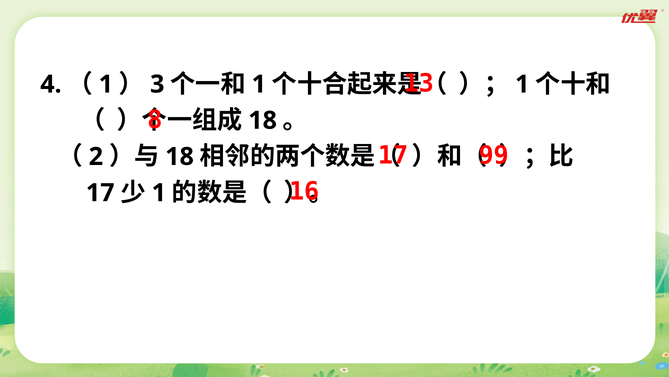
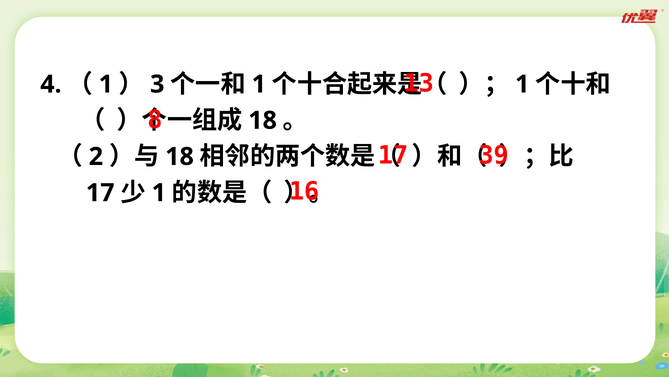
99: 99 -> 39
